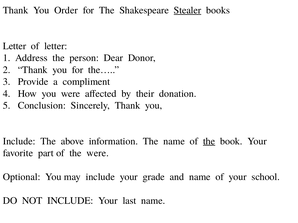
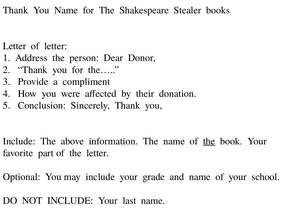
You Order: Order -> Name
Stealer underline: present -> none
the were: were -> letter
